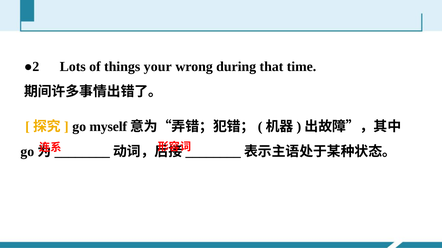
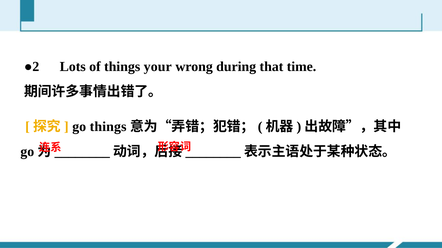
go myself: myself -> things
